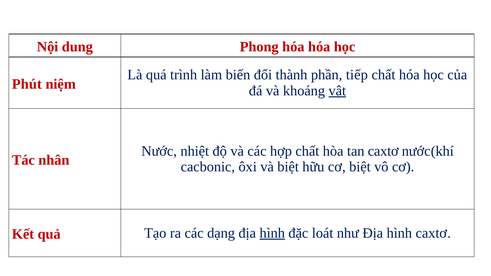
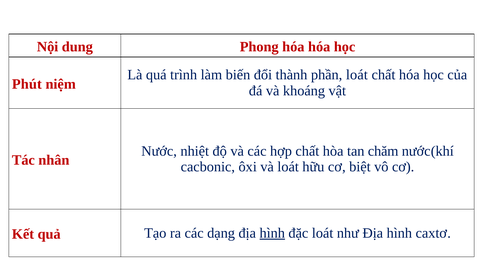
phần tiếp: tiếp -> loát
vật underline: present -> none
tan caxtơ: caxtơ -> chăm
và biệt: biệt -> loát
